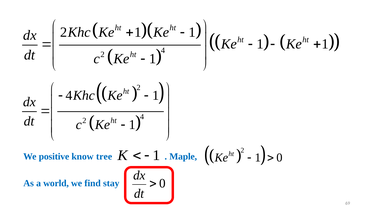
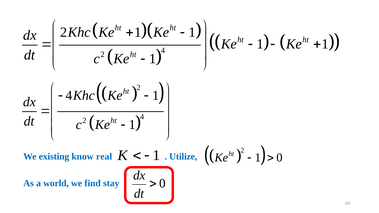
Maple: Maple -> Utilize
positive: positive -> existing
tree: tree -> real
